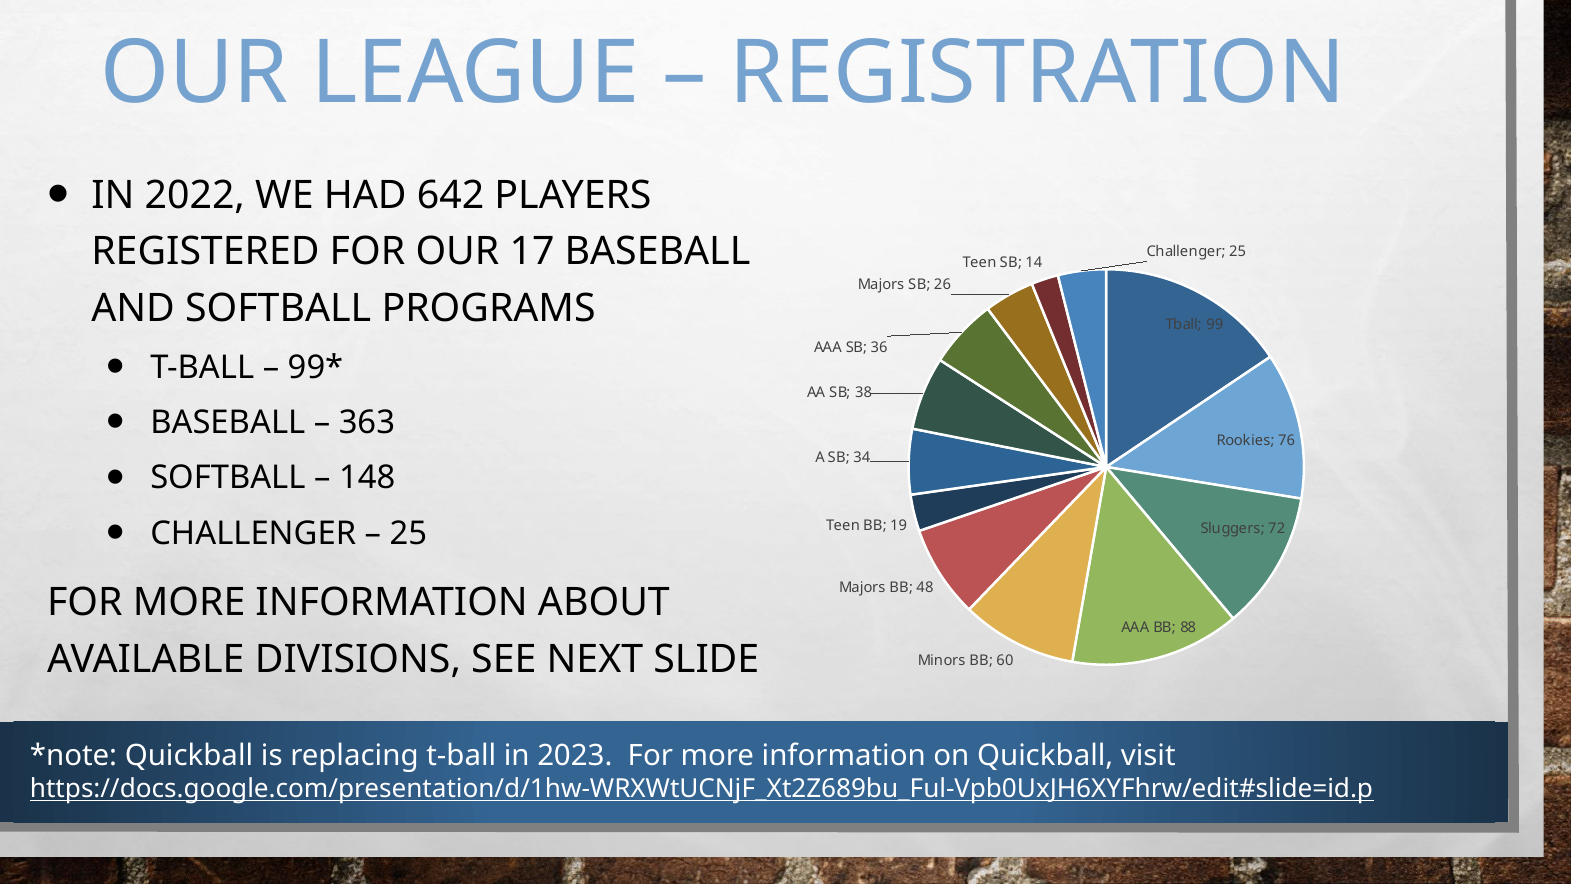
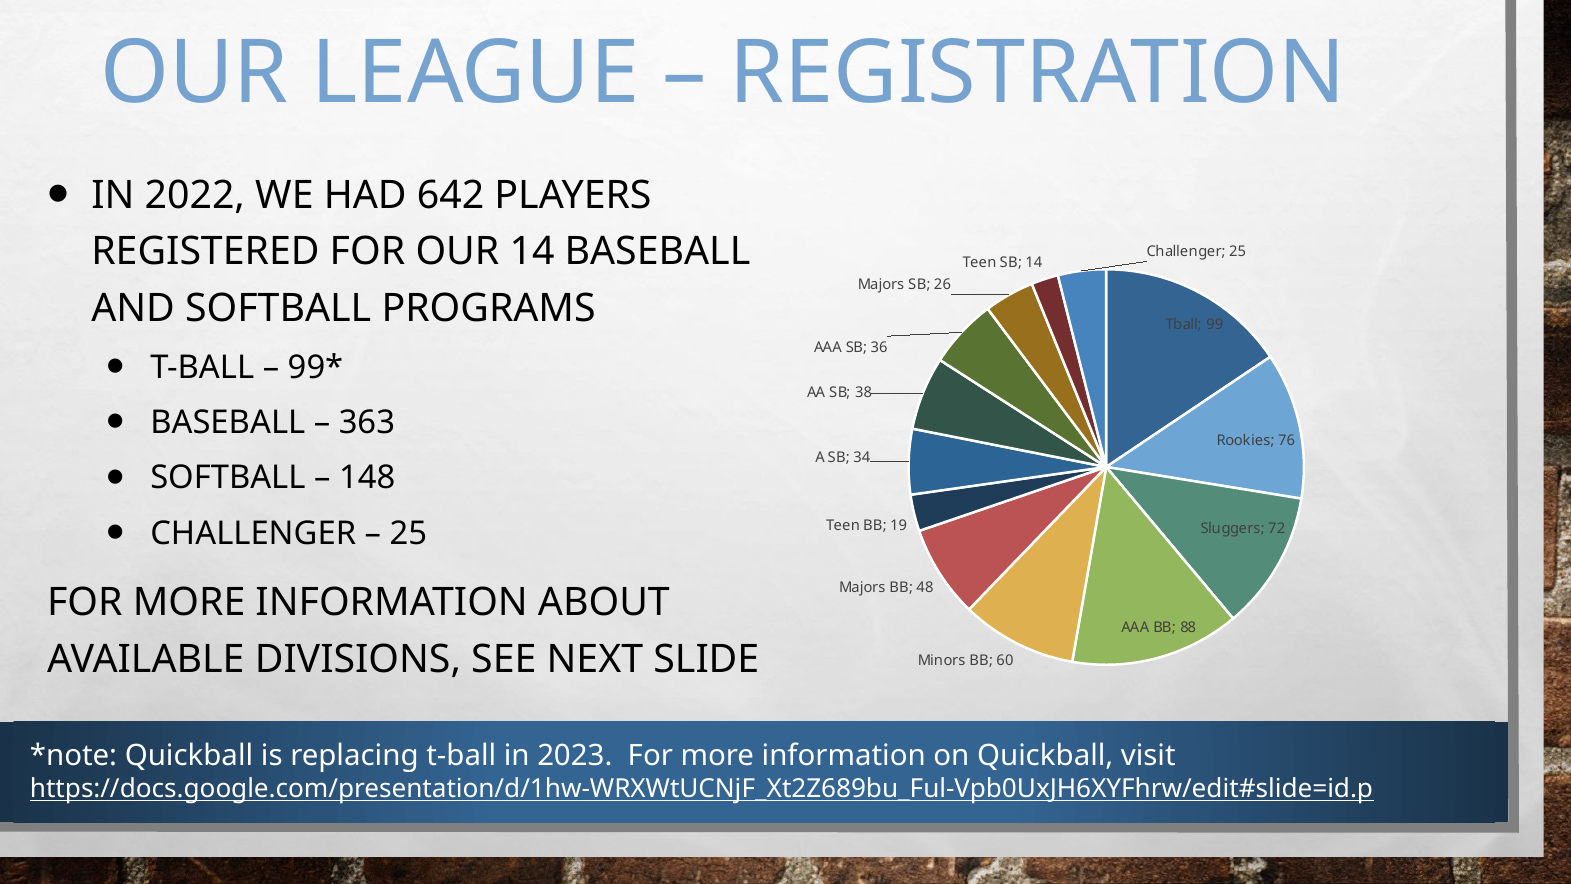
OUR 17: 17 -> 14
